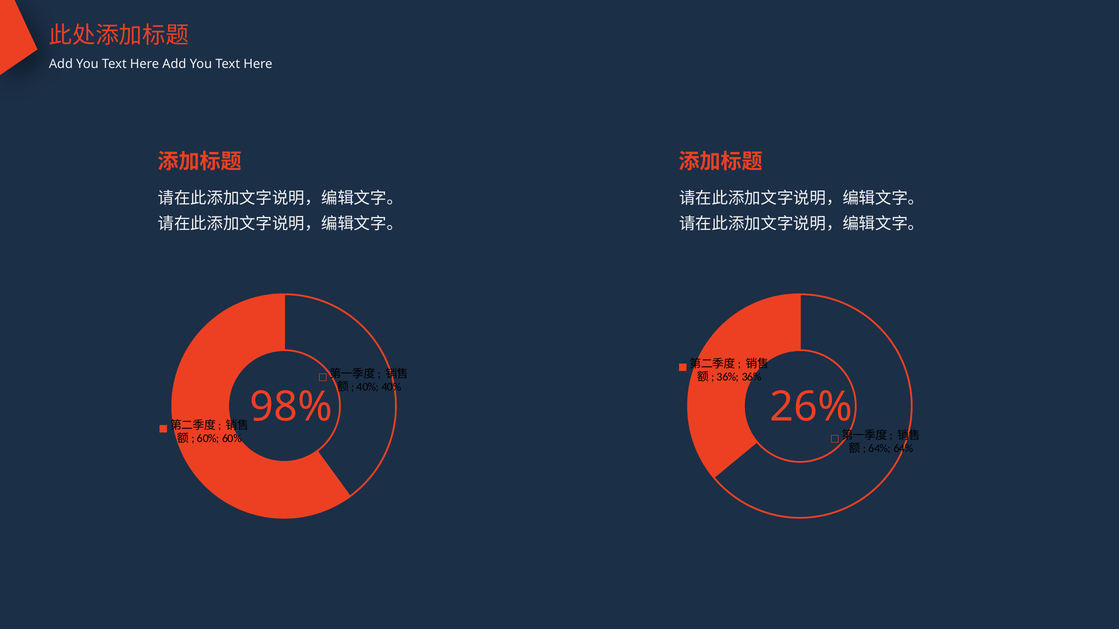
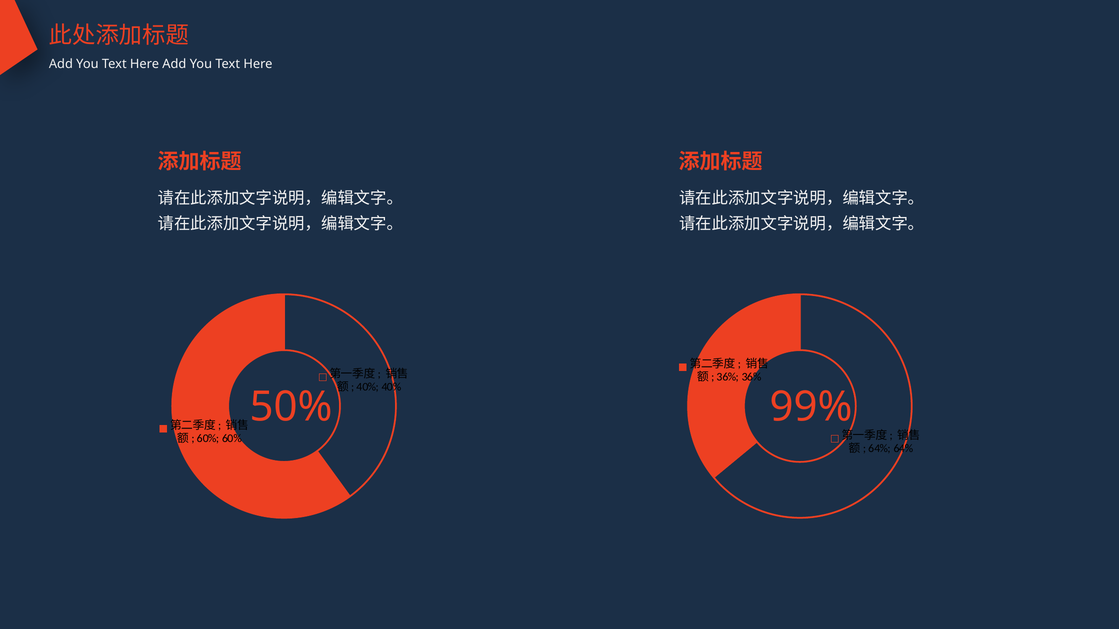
98%: 98% -> 50%
26%: 26% -> 99%
